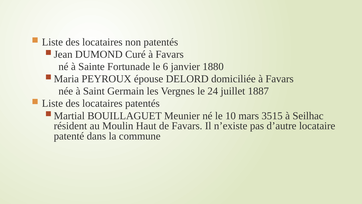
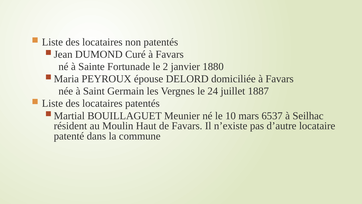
6: 6 -> 2
3515: 3515 -> 6537
